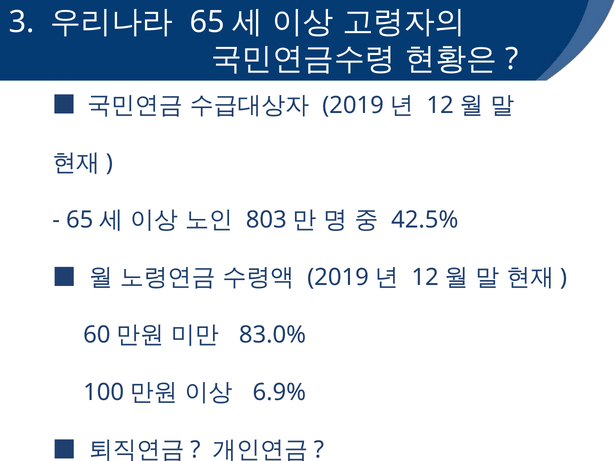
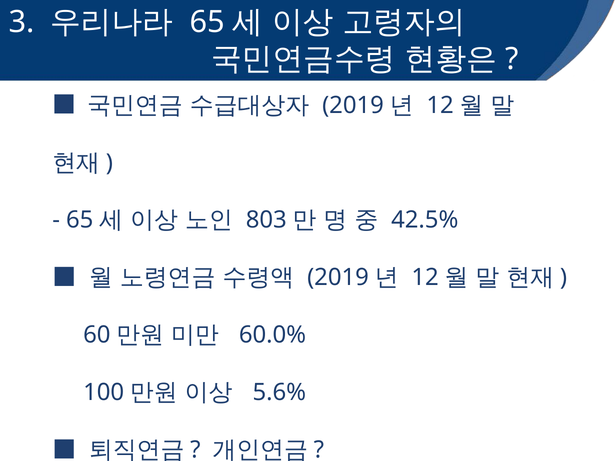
83.0%: 83.0% -> 60.0%
6.9%: 6.9% -> 5.6%
